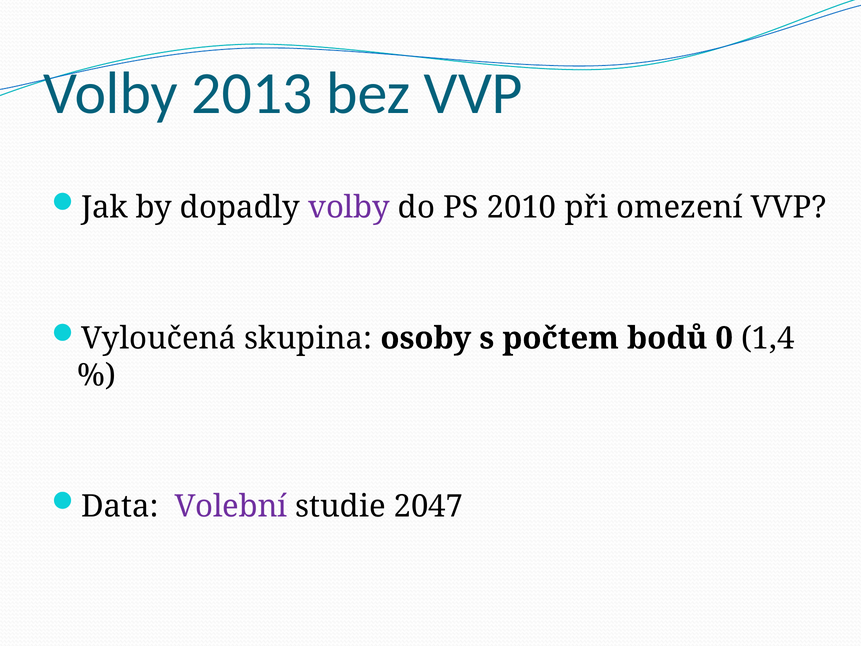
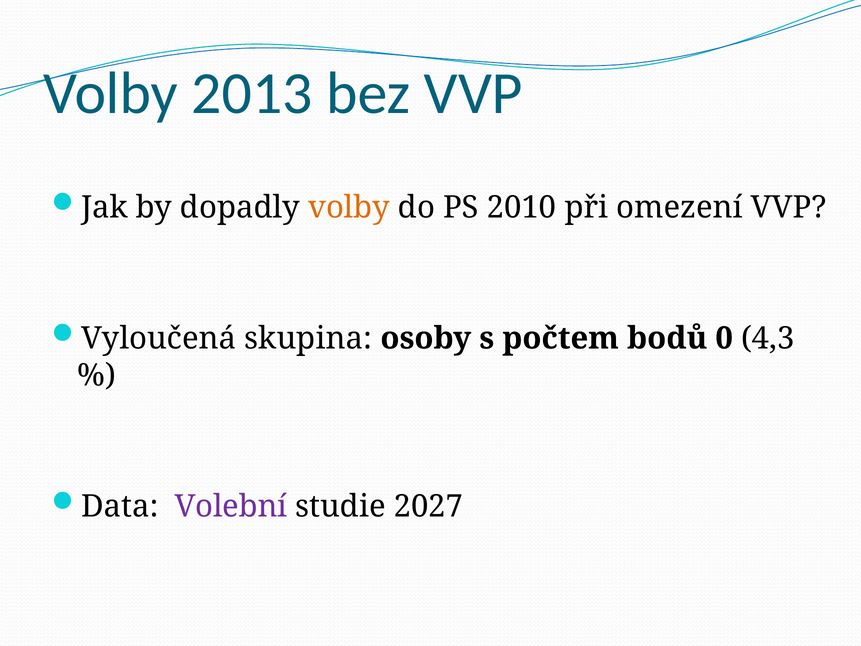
volby at (349, 207) colour: purple -> orange
1,4: 1,4 -> 4,3
2047: 2047 -> 2027
